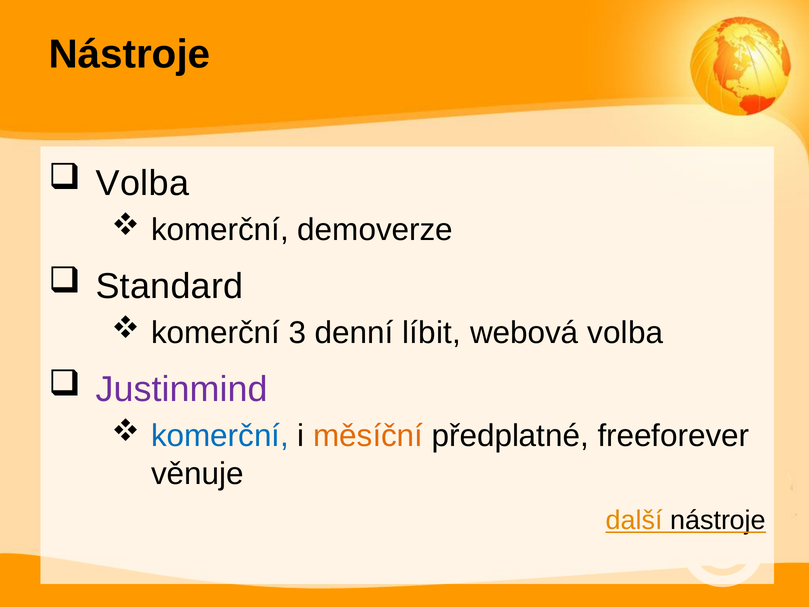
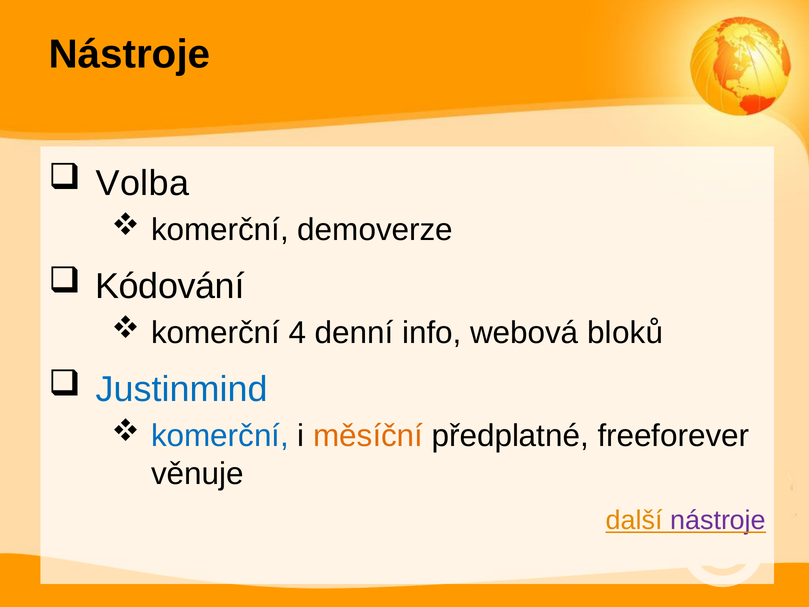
Standard: Standard -> Kódování
3: 3 -> 4
líbit: líbit -> info
webová volba: volba -> bloků
Justinmind colour: purple -> blue
nástroje at (718, 520) colour: black -> purple
